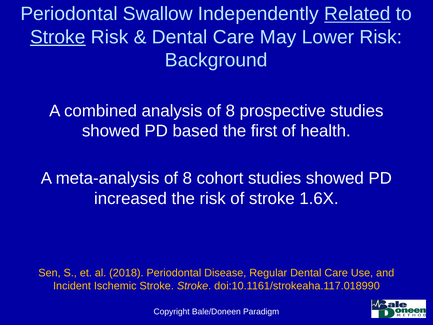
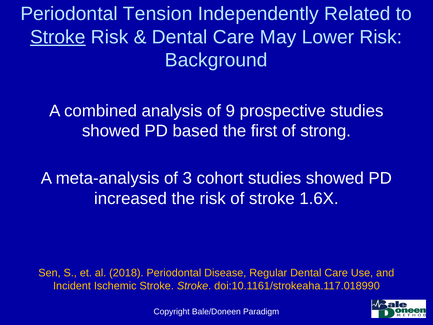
Swallow: Swallow -> Tension
Related underline: present -> none
analysis of 8: 8 -> 9
health: health -> strong
meta-analysis of 8: 8 -> 3
